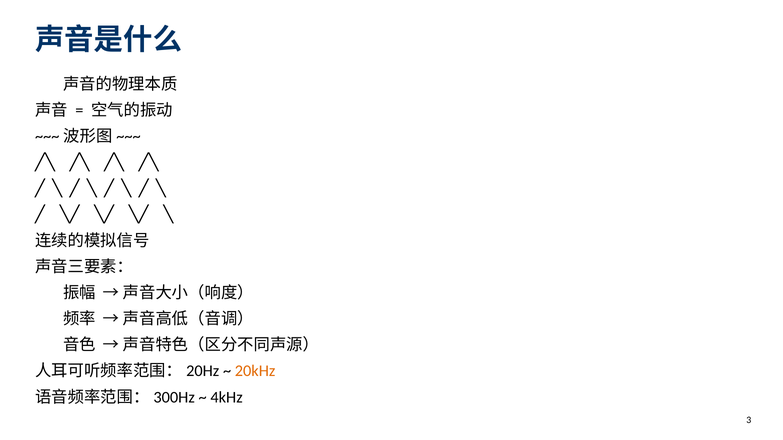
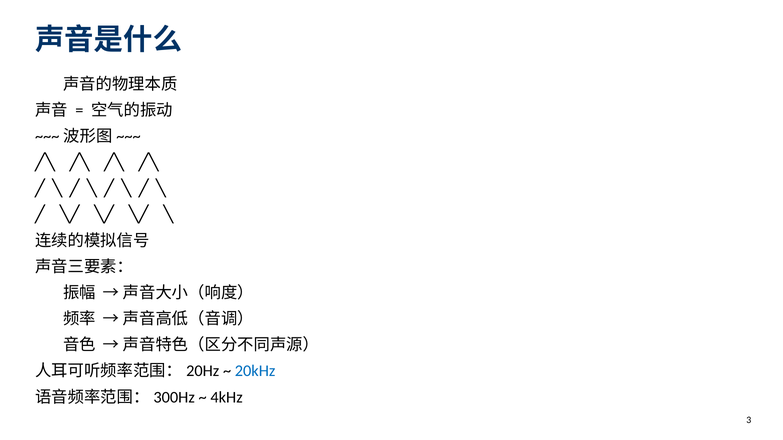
20kHz colour: orange -> blue
